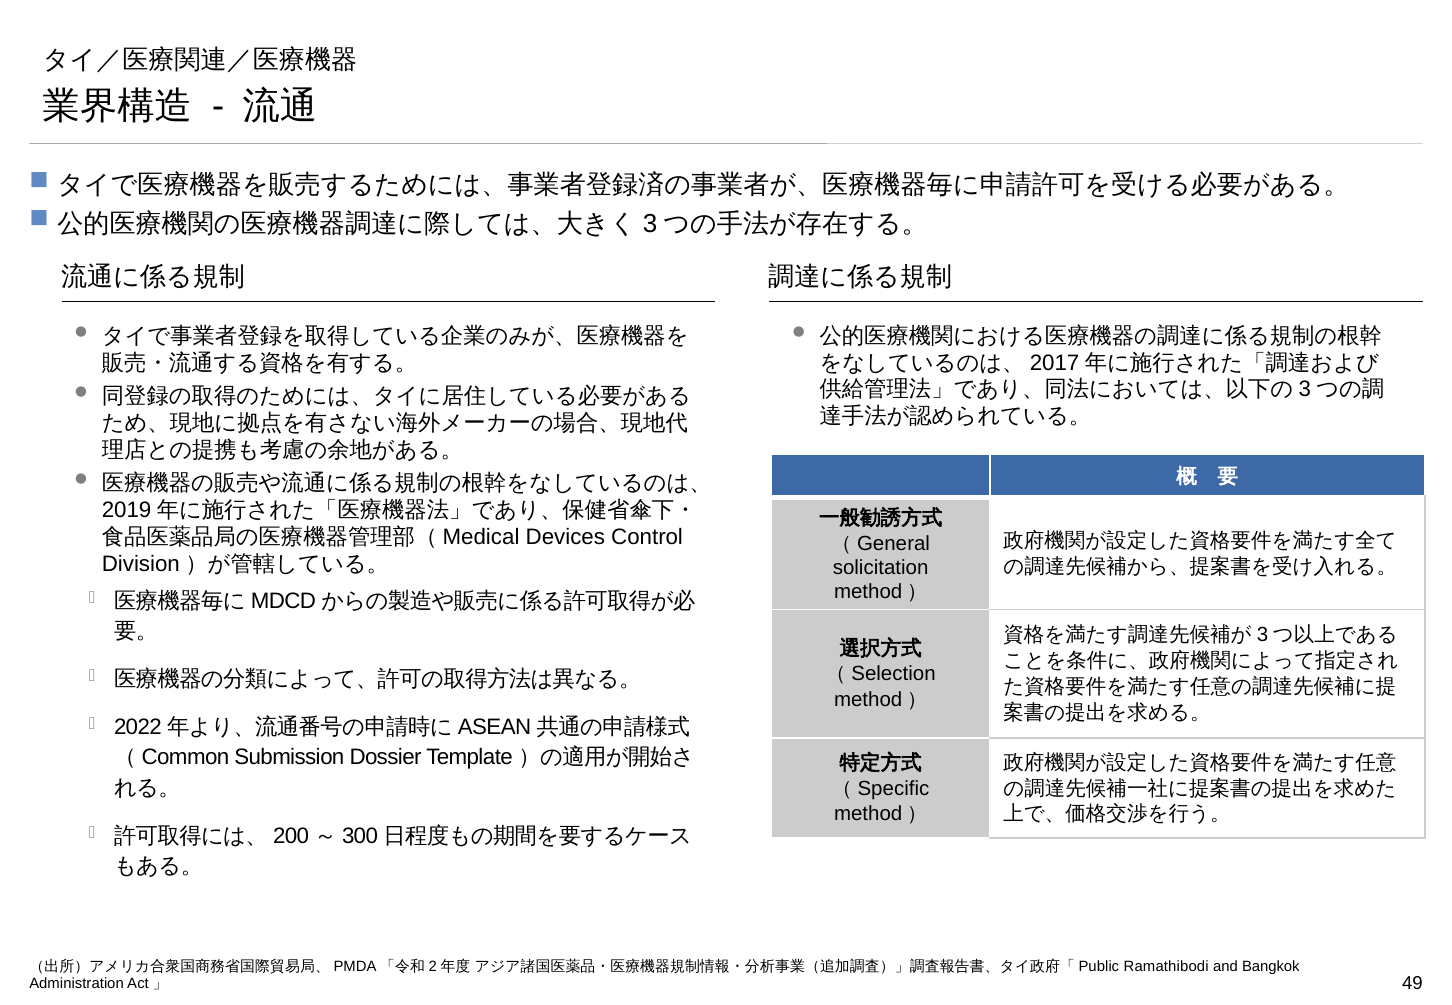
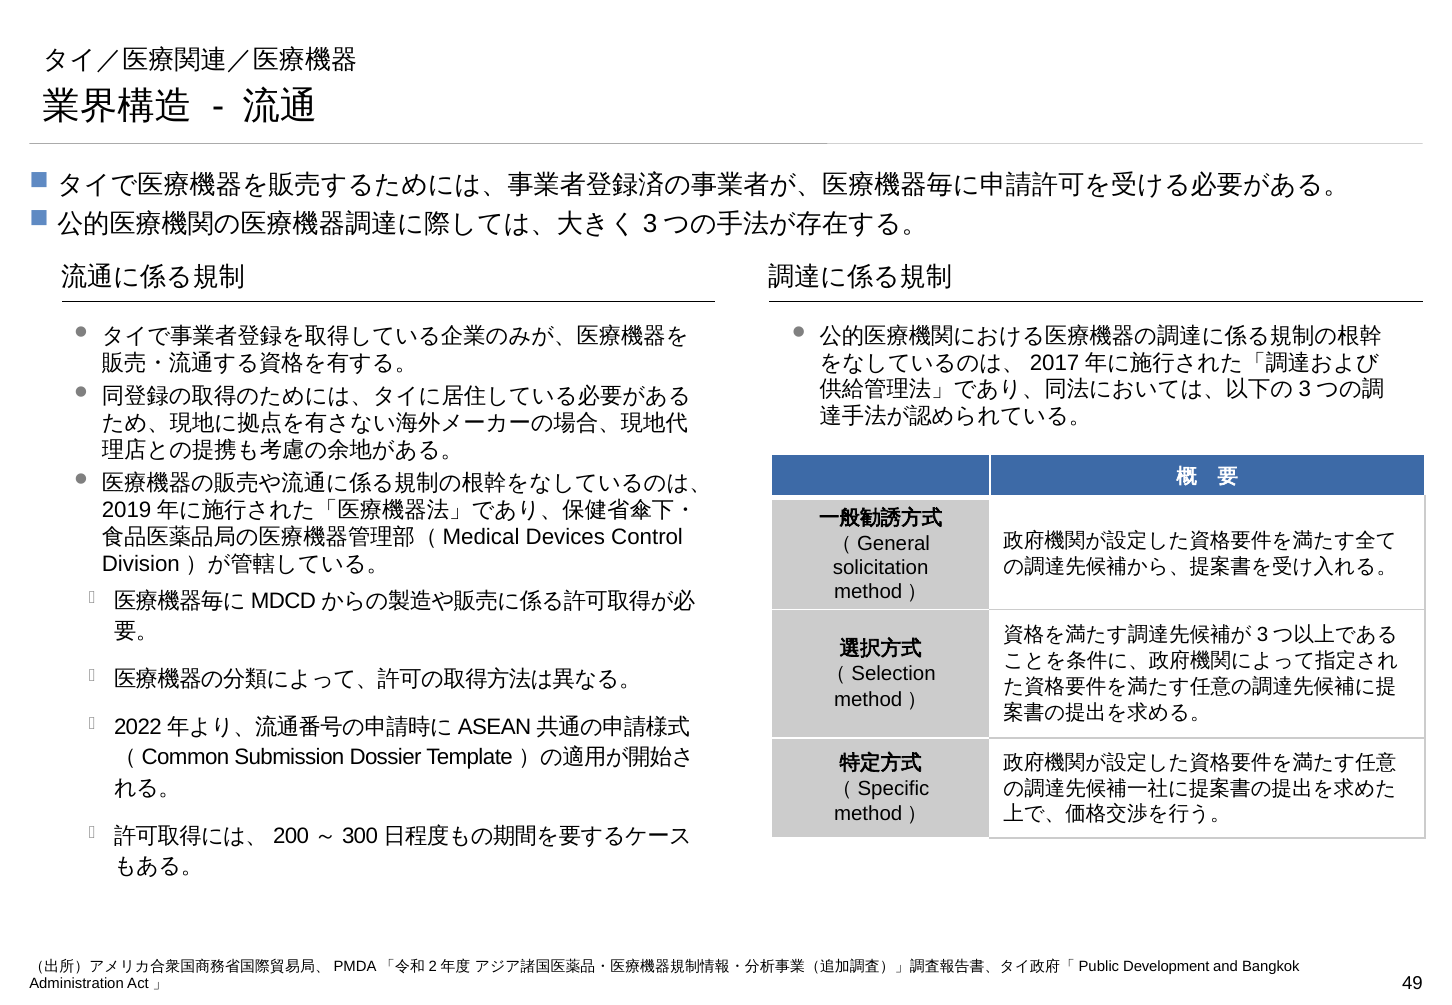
Ramathibodi: Ramathibodi -> Development
